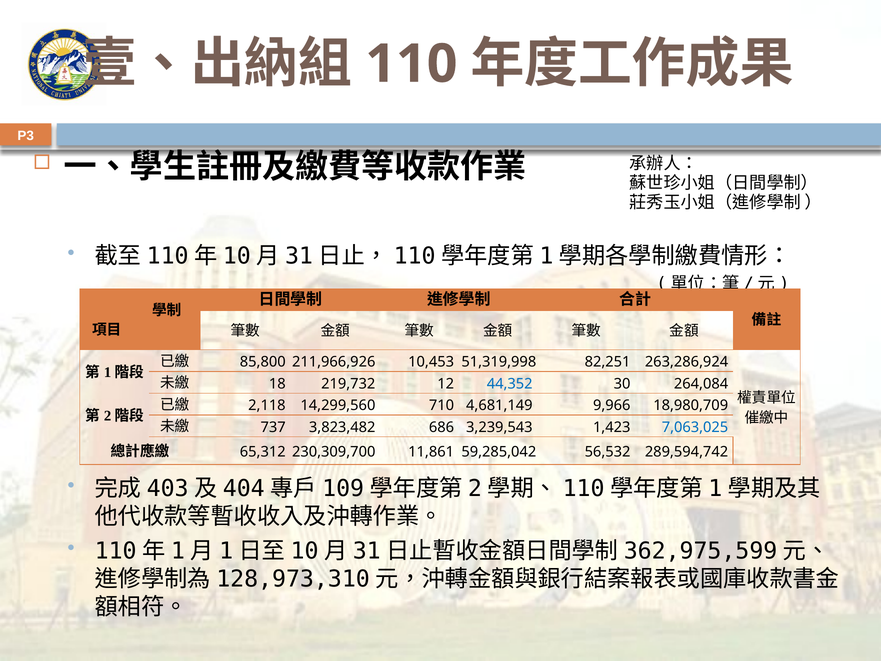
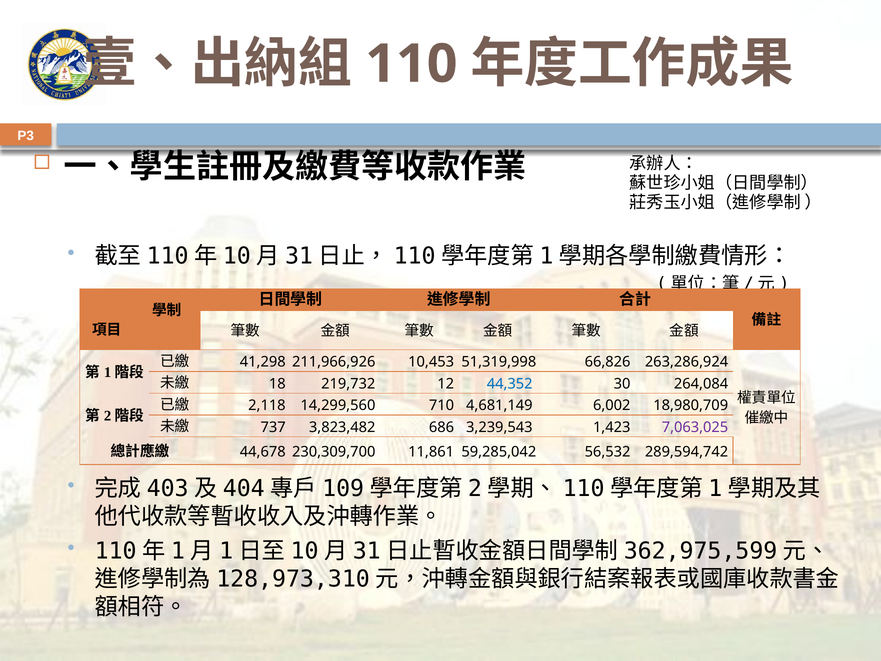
85,800: 85,800 -> 41,298
82,251: 82,251 -> 66,826
9,966: 9,966 -> 6,002
7,063,025 colour: blue -> purple
65,312: 65,312 -> 44,678
